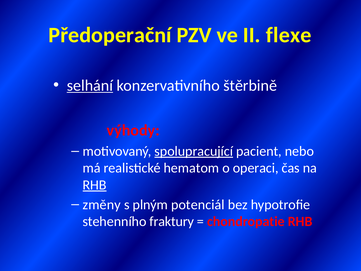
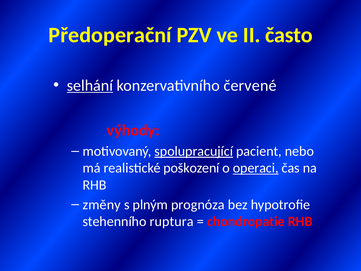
flexe: flexe -> často
štěrbině: štěrbině -> červené
hematom: hematom -> poškození
operaci underline: none -> present
RHB at (95, 185) underline: present -> none
potenciál: potenciál -> prognóza
fraktury: fraktury -> ruptura
